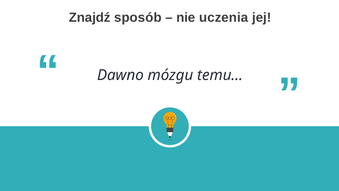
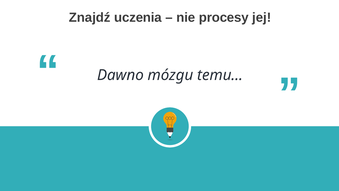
sposób: sposób -> uczenia
uczenia: uczenia -> procesy
